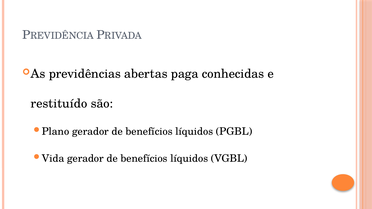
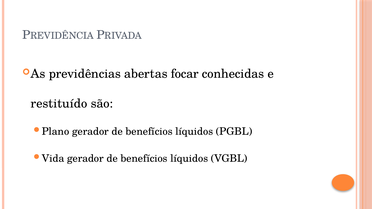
paga: paga -> focar
